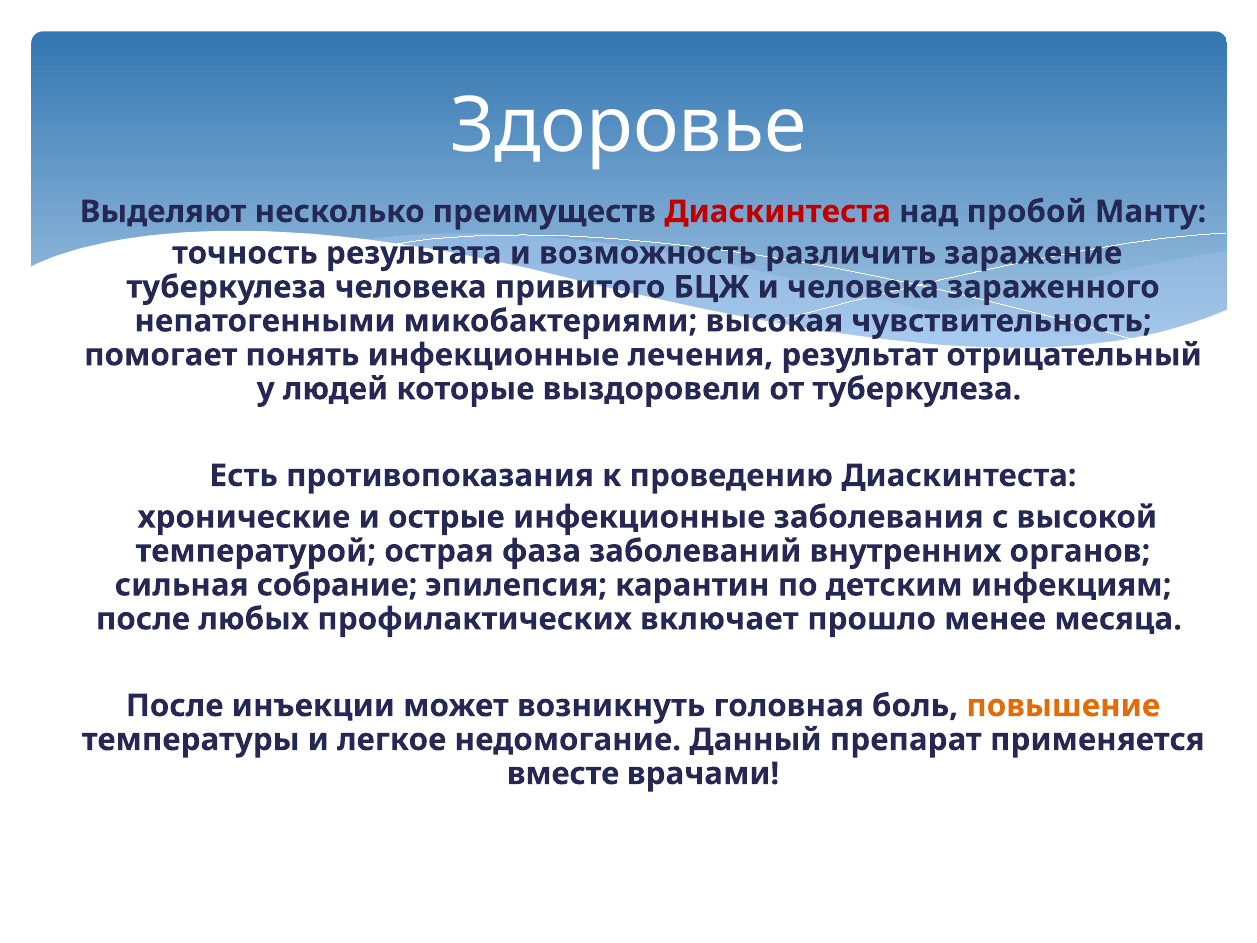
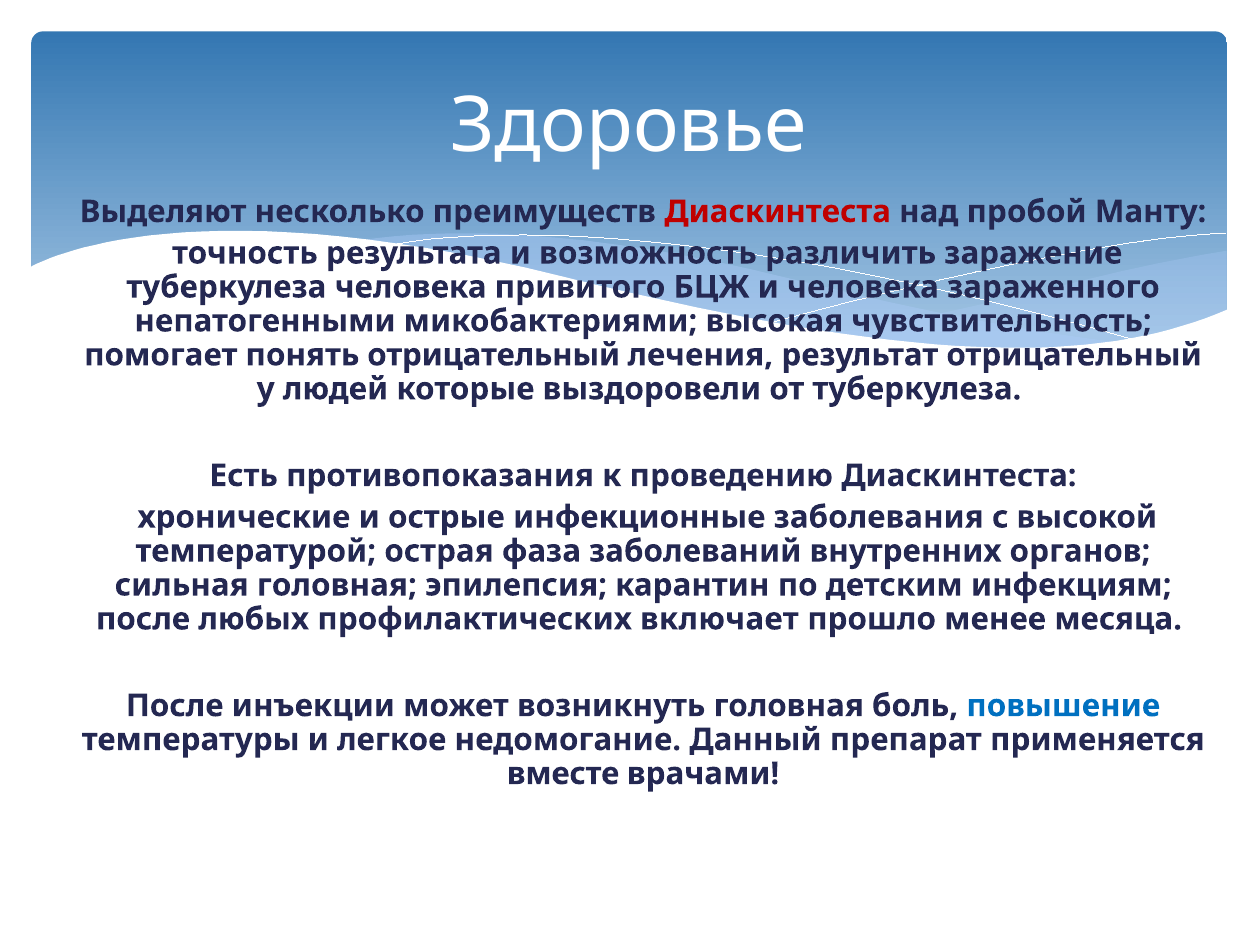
понять инфекционные: инфекционные -> отрицательный
сильная собрание: собрание -> головная
повышение colour: orange -> blue
